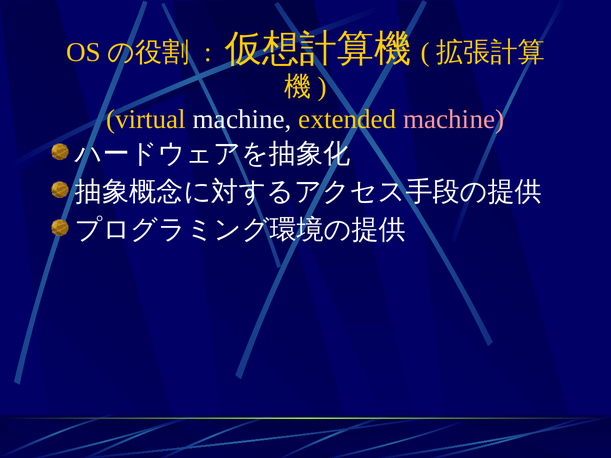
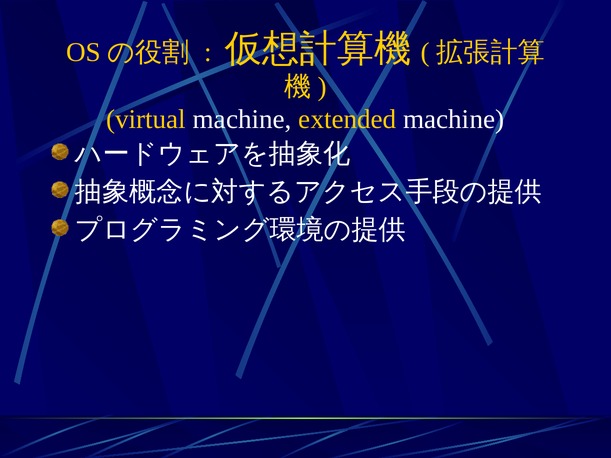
machine at (454, 119) colour: pink -> white
